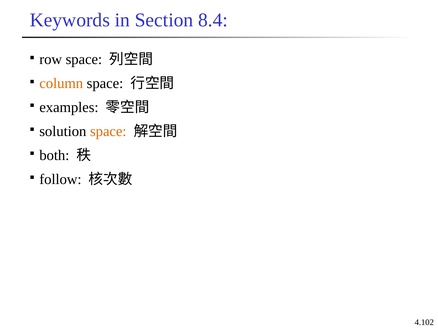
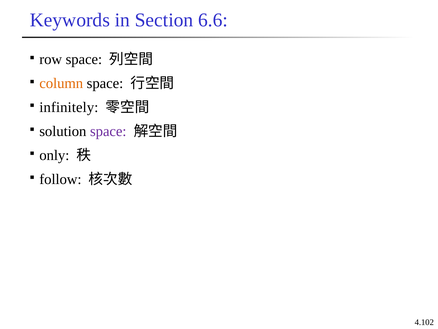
8.4: 8.4 -> 6.6
examples: examples -> infinitely
space at (108, 131) colour: orange -> purple
both: both -> only
